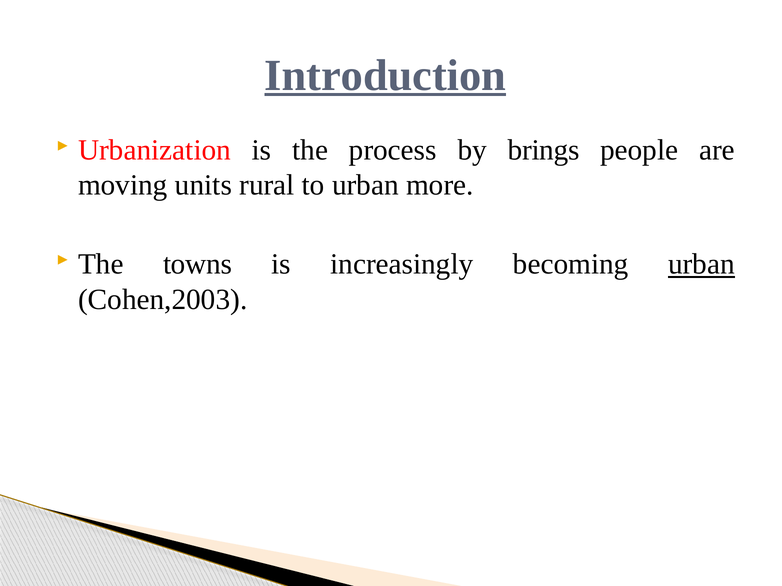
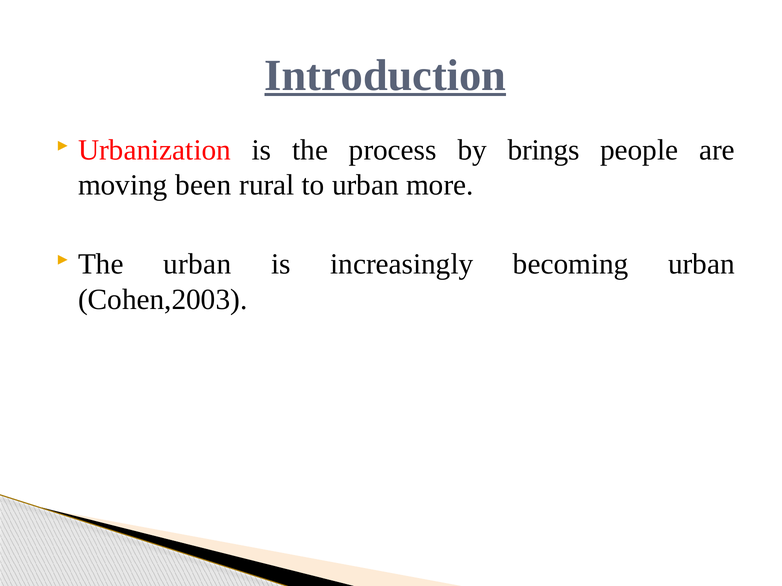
units: units -> been
The towns: towns -> urban
urban at (701, 265) underline: present -> none
